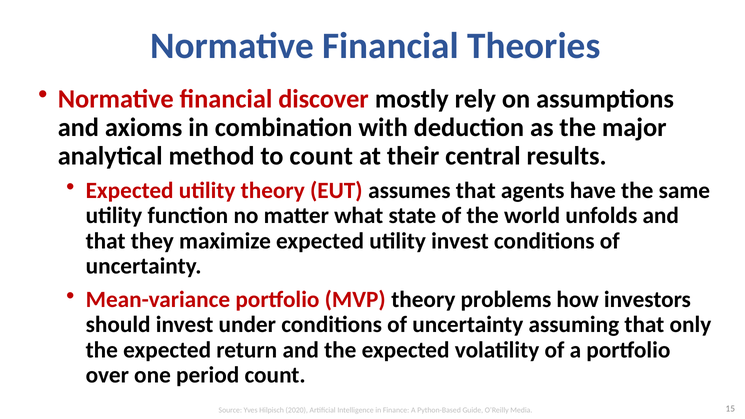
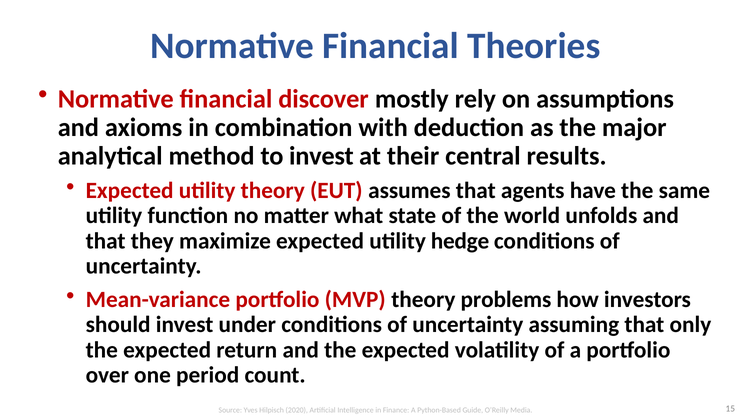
to count: count -> invest
utility invest: invest -> hedge
